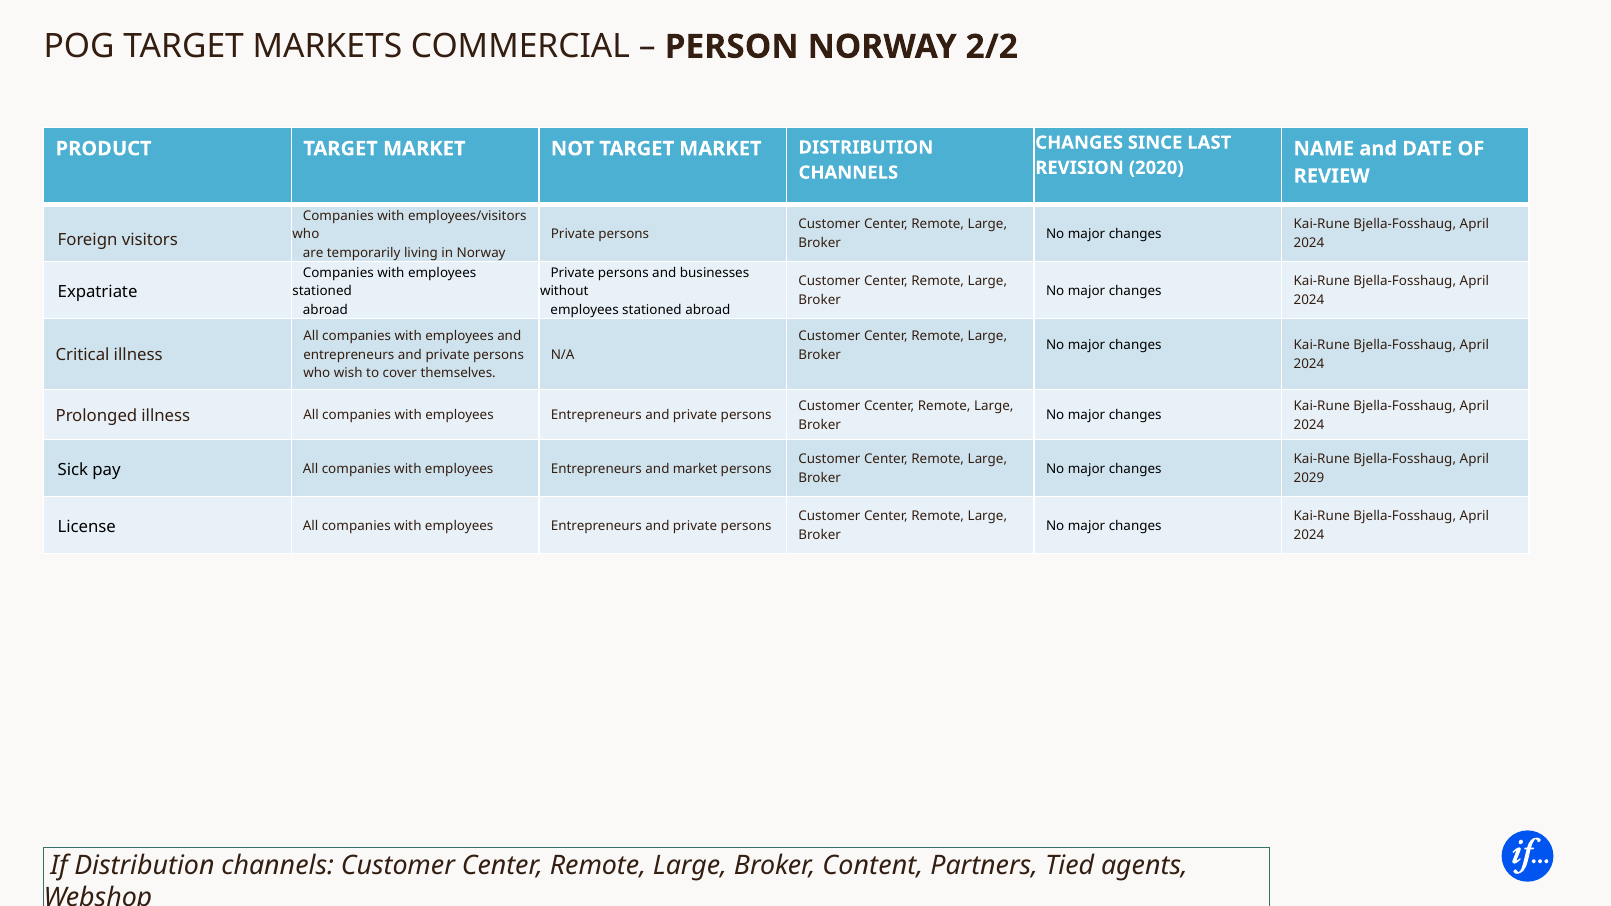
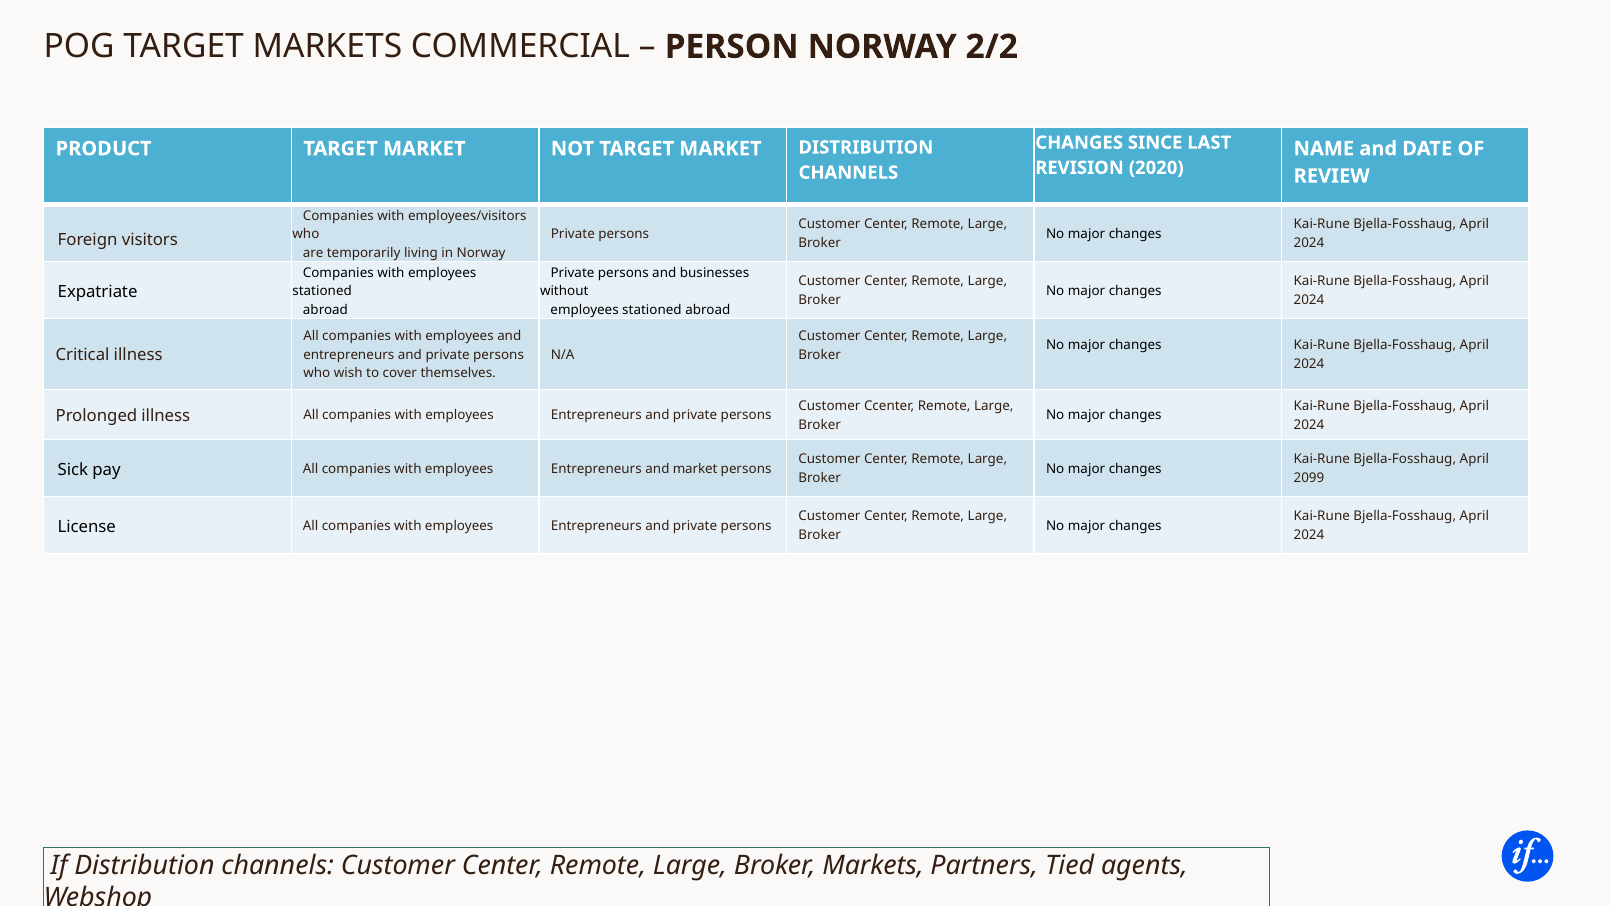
2029: 2029 -> 2099
Broker Content: Content -> Markets
